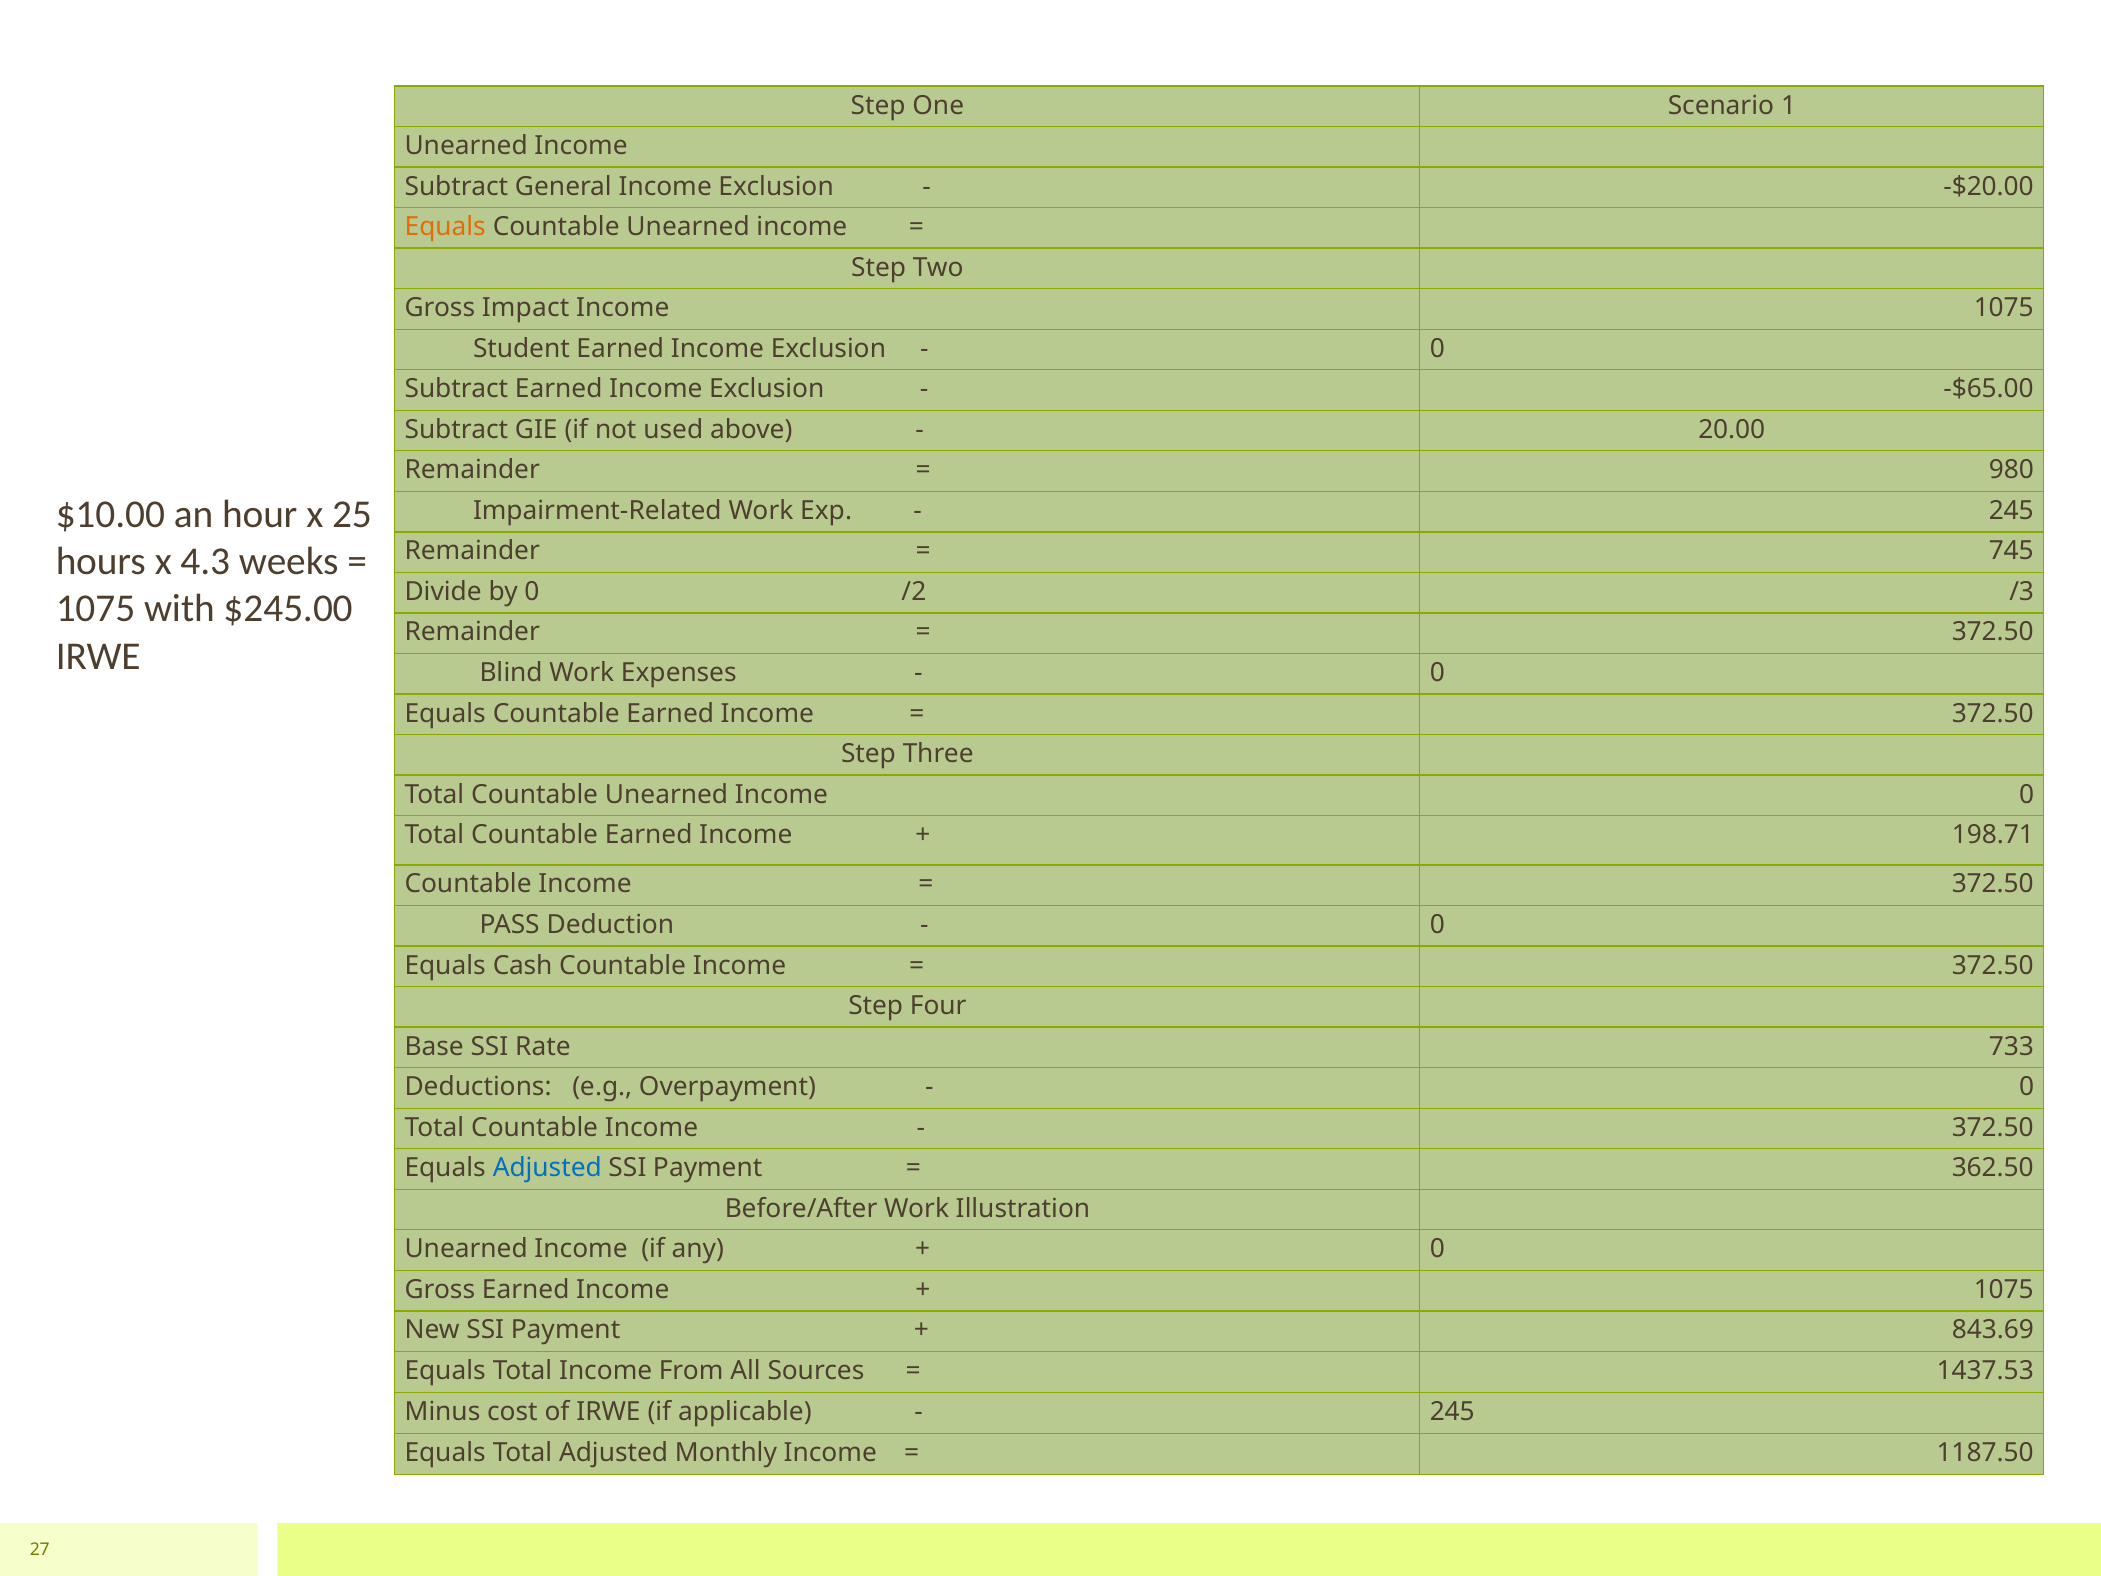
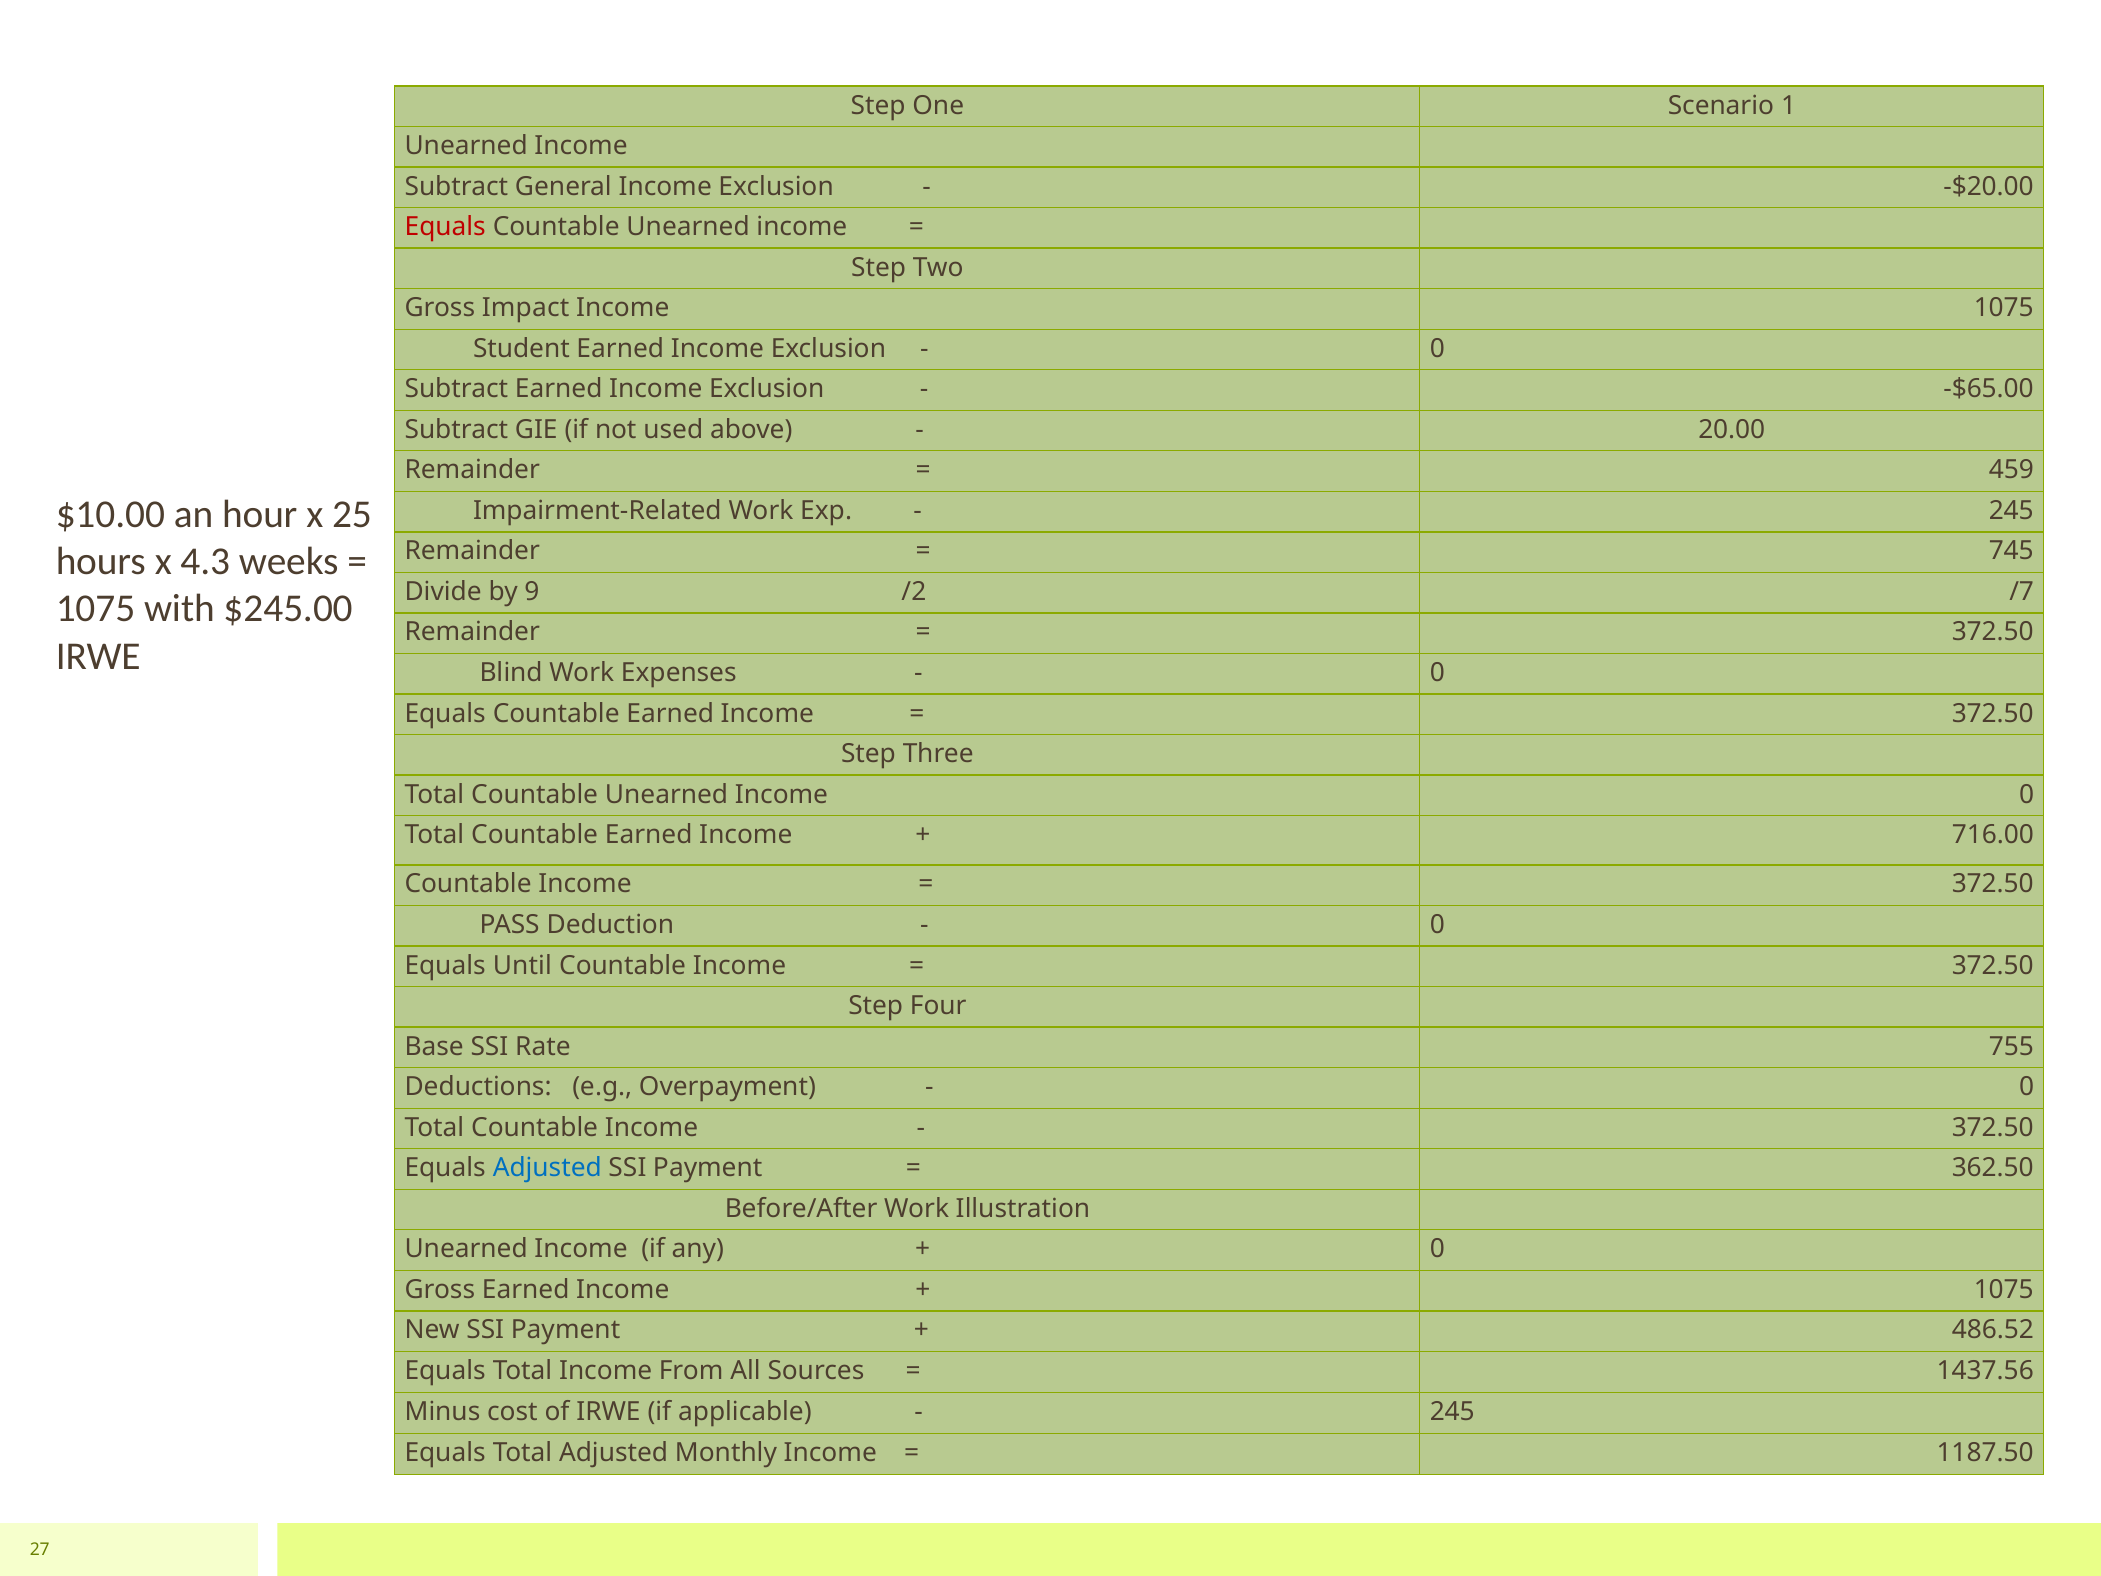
Equals at (445, 227) colour: orange -> red
980: 980 -> 459
by 0: 0 -> 9
/3: /3 -> /7
198.71: 198.71 -> 716.00
Cash: Cash -> Until
733: 733 -> 755
843.69: 843.69 -> 486.52
1437.53: 1437.53 -> 1437.56
